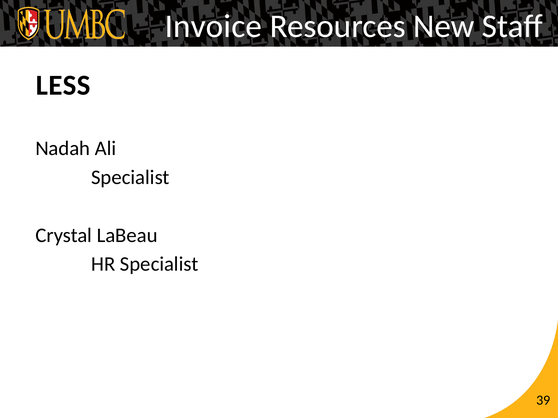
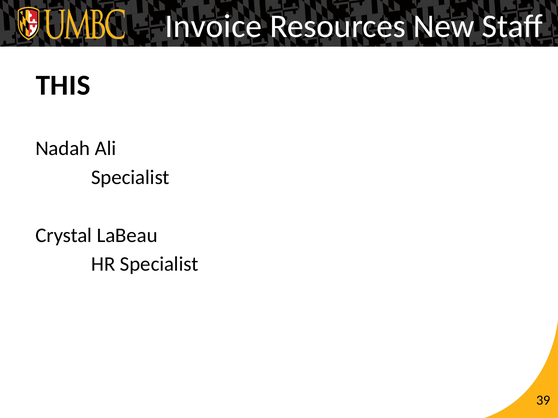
LESS: LESS -> THIS
